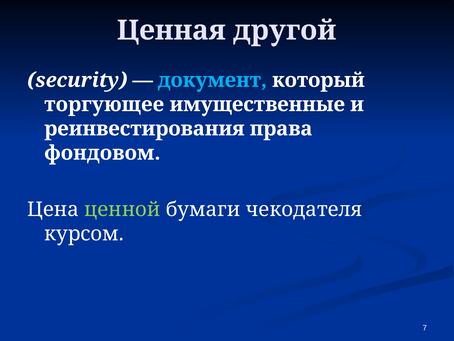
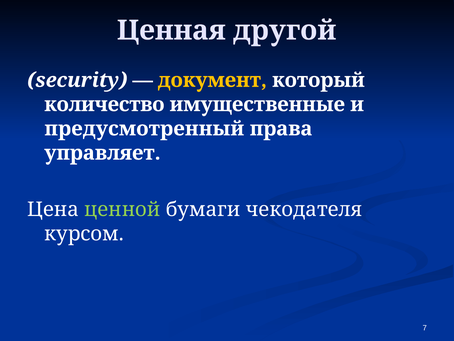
документ colour: light blue -> yellow
торгующее: торгующее -> количество
реинвестирования: реинвестирования -> предусмотренный
фондовом: фондовом -> управляет
